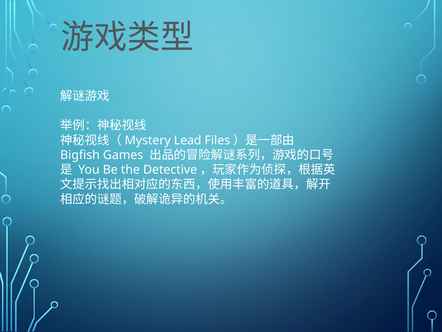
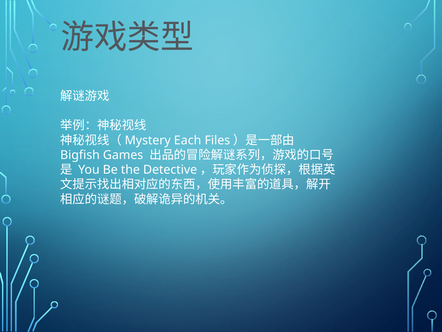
Lead: Lead -> Each
